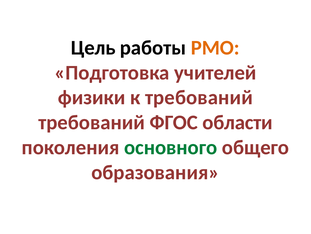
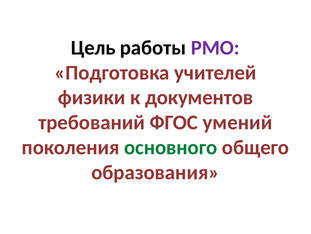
РМО colour: orange -> purple
к требований: требований -> документов
области: области -> умений
